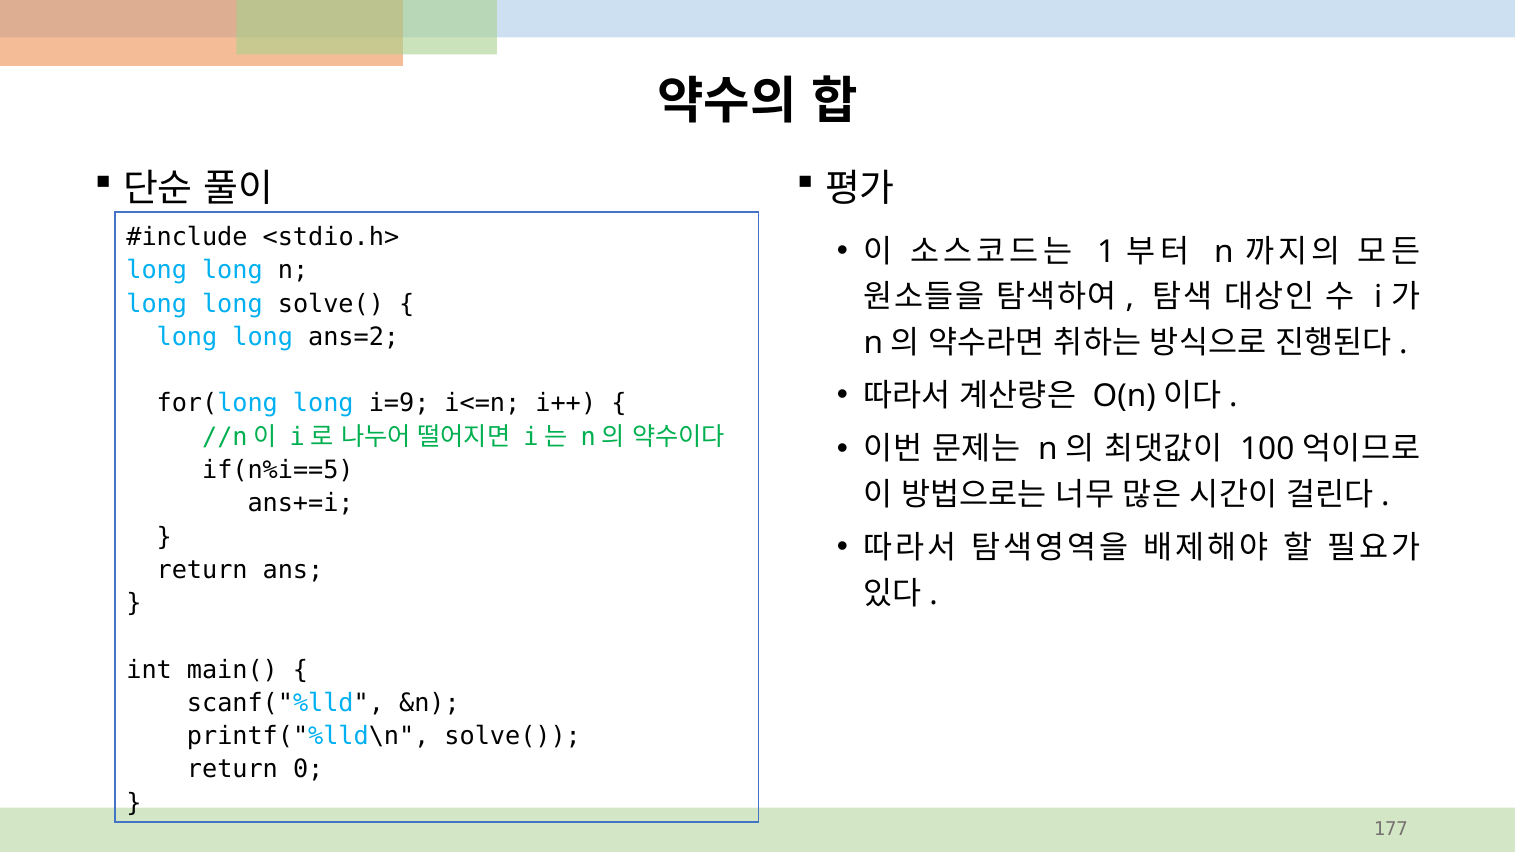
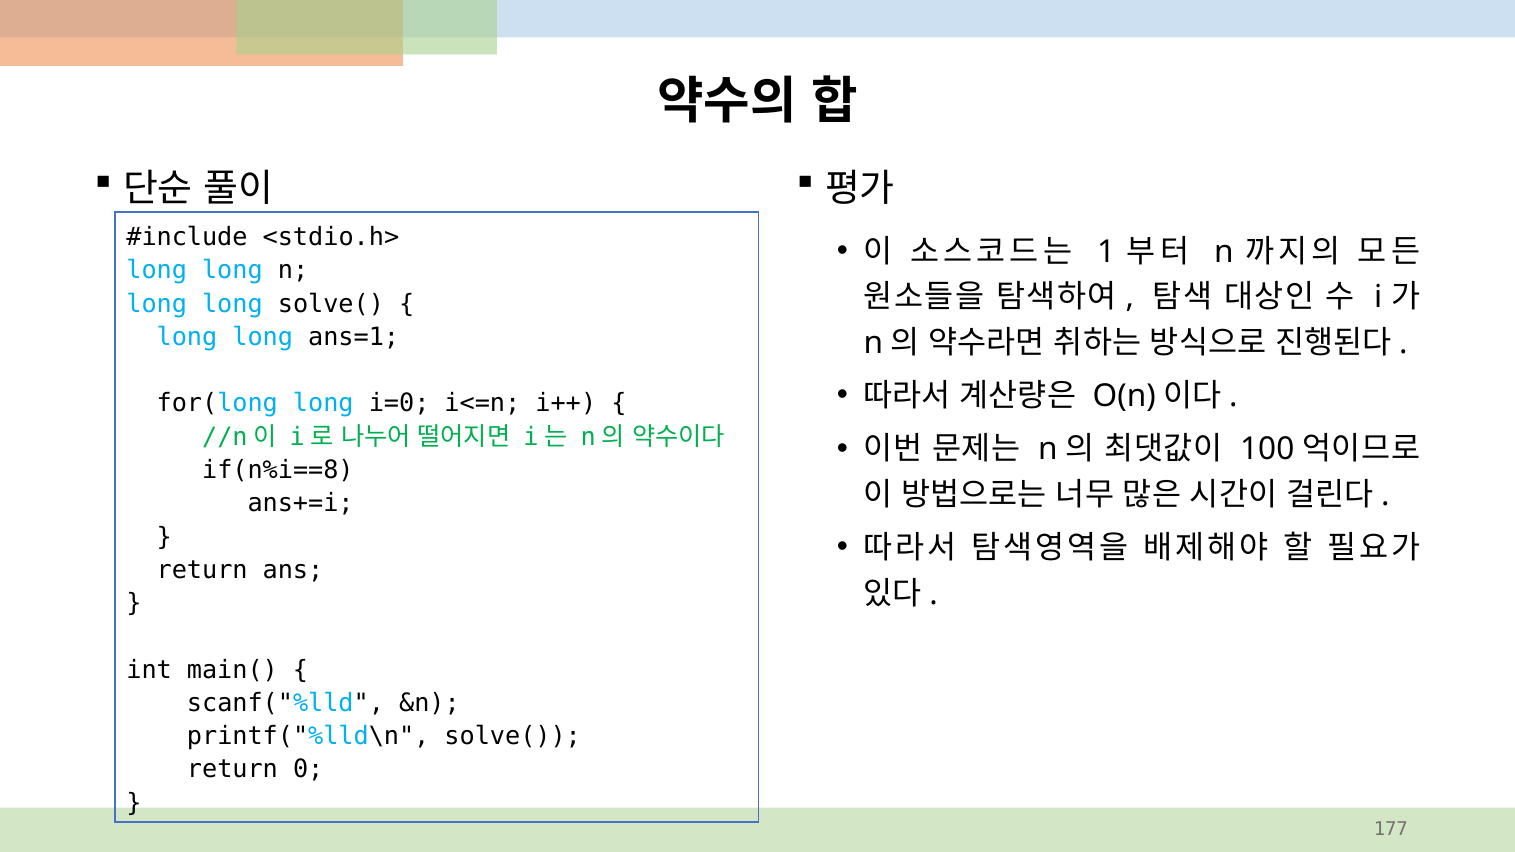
ans=2: ans=2 -> ans=1
i=9: i=9 -> i=0
if(n%i==5: if(n%i==5 -> if(n%i==8
